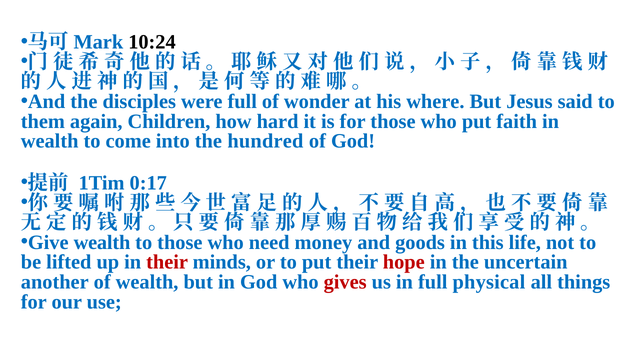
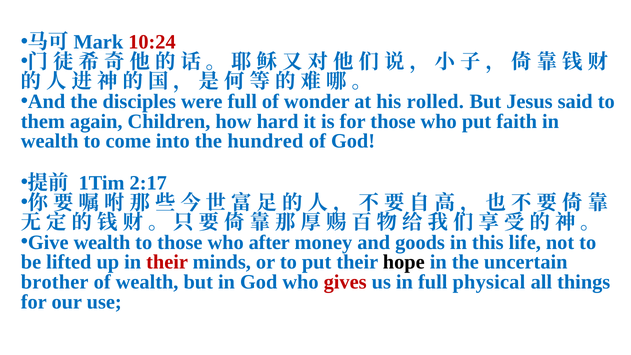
10:24 colour: black -> red
where: where -> rolled
0:17: 0:17 -> 2:17
need: need -> after
hope colour: red -> black
another: another -> brother
